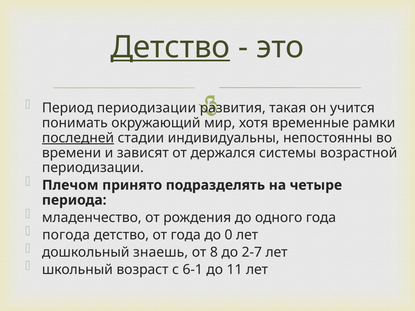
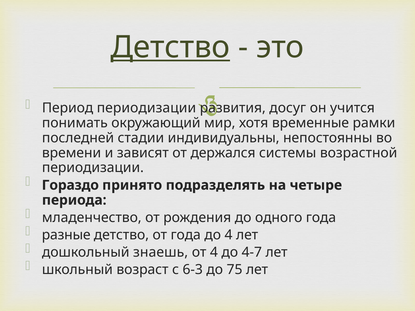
такая: такая -> досуг
последней underline: present -> none
Плечом: Плечом -> Гораздо
погода: погода -> разные
до 0: 0 -> 4
от 8: 8 -> 4
2-7: 2-7 -> 4-7
6-1: 6-1 -> 6-3
11: 11 -> 75
